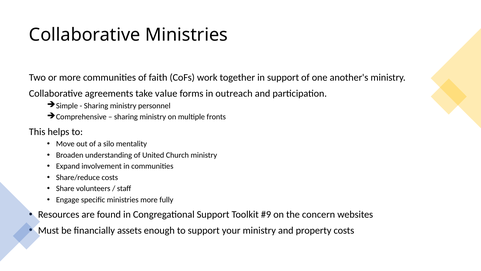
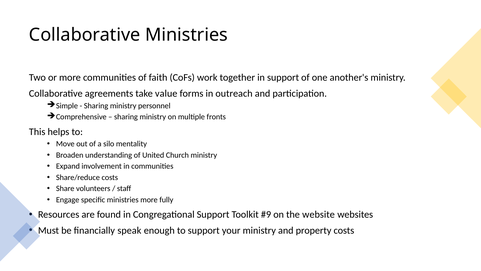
concern: concern -> website
assets: assets -> speak
